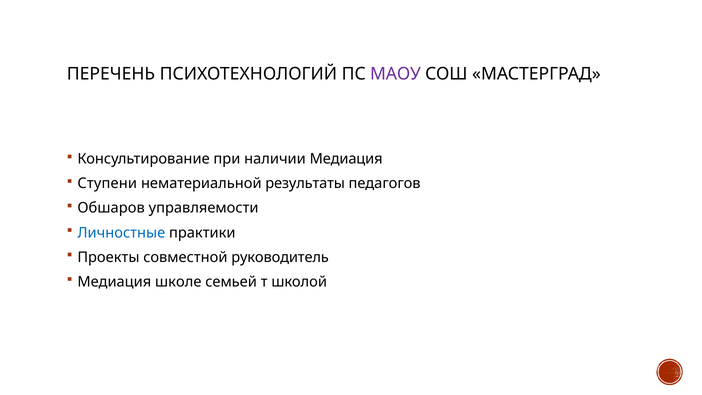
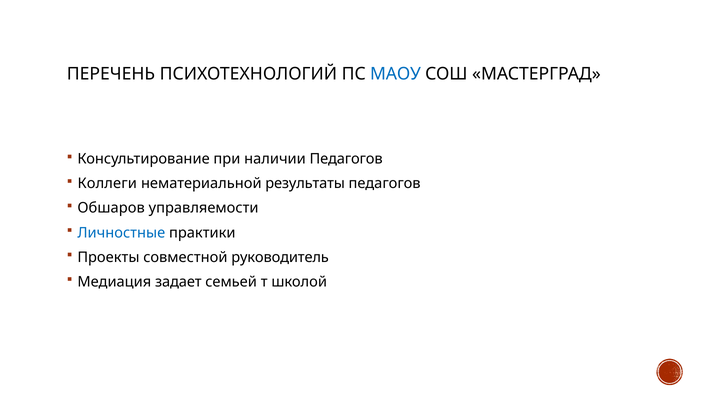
МАОУ colour: purple -> blue
наличии Медиация: Медиация -> Педагогов
Ступени: Ступени -> Коллеги
школе: школе -> задает
